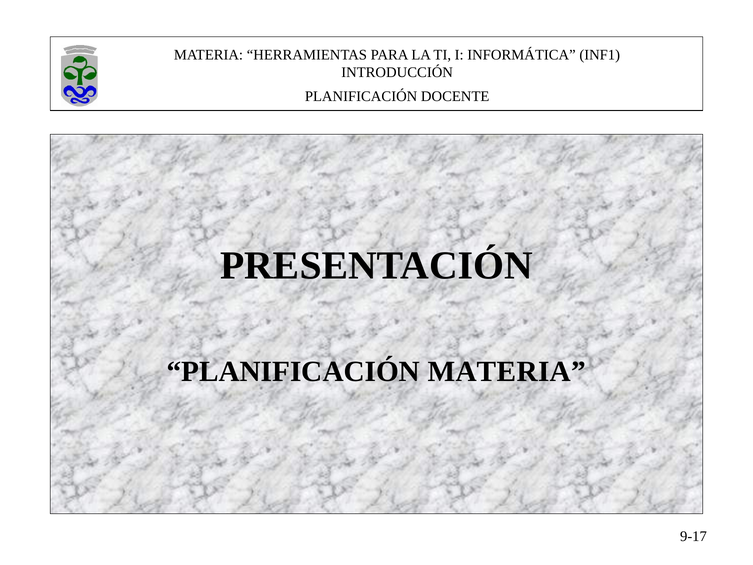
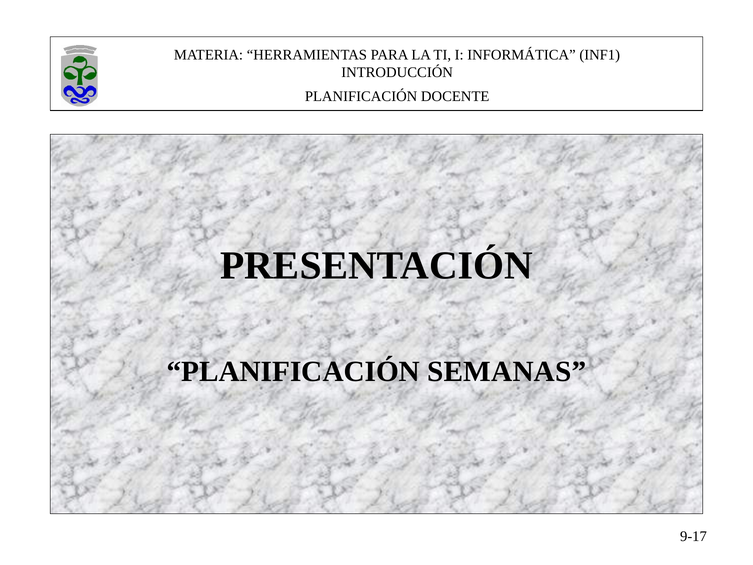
PLANIFICACIÓN MATERIA: MATERIA -> SEMANAS
